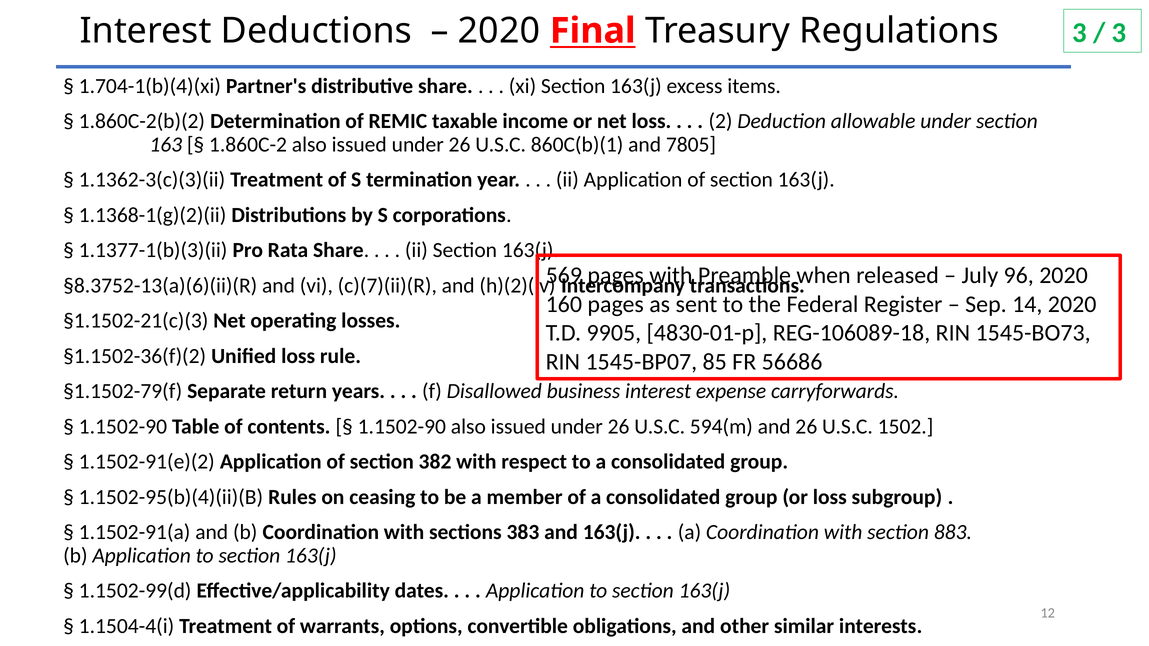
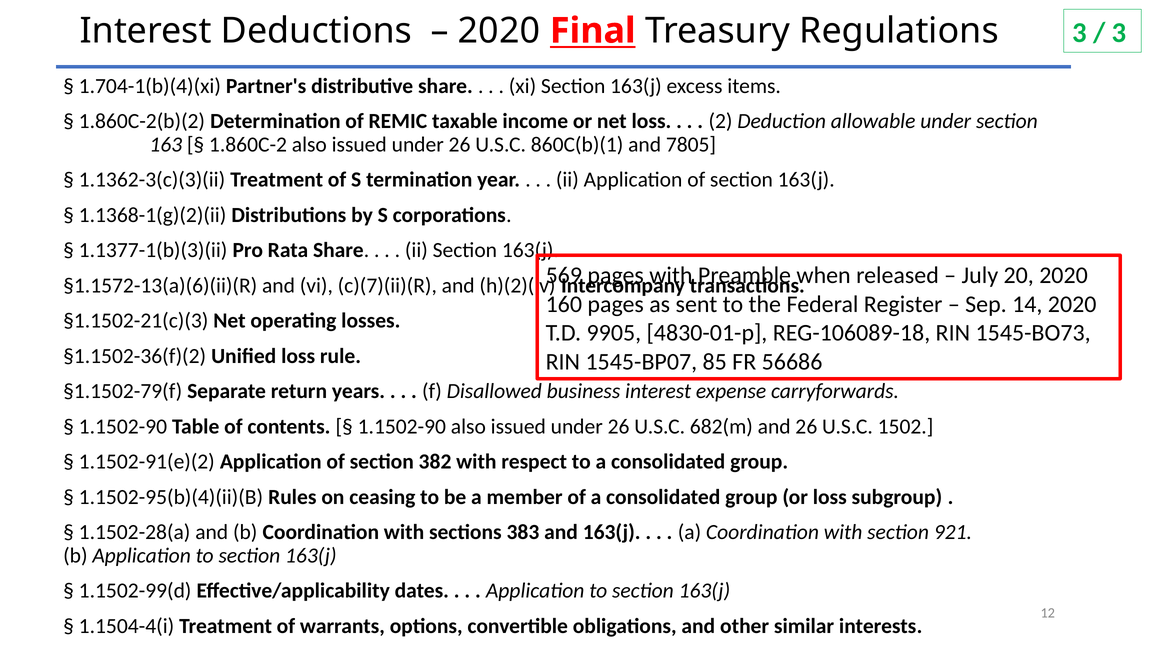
96: 96 -> 20
§8.3752-13(a)(6)(ii)(R: §8.3752-13(a)(6)(ii)(R -> §1.1572-13(a)(6)(ii)(R
594(m: 594(m -> 682(m
1.1502-91(a: 1.1502-91(a -> 1.1502-28(a
883: 883 -> 921
